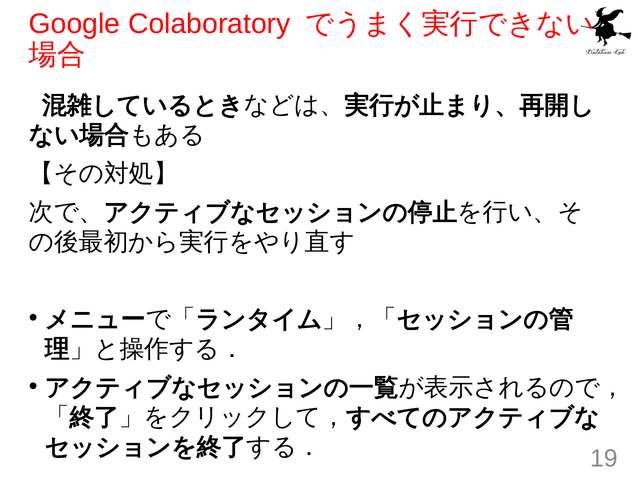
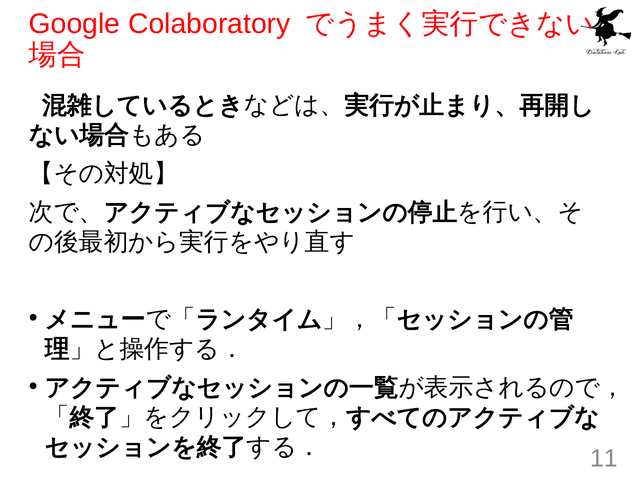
19: 19 -> 11
